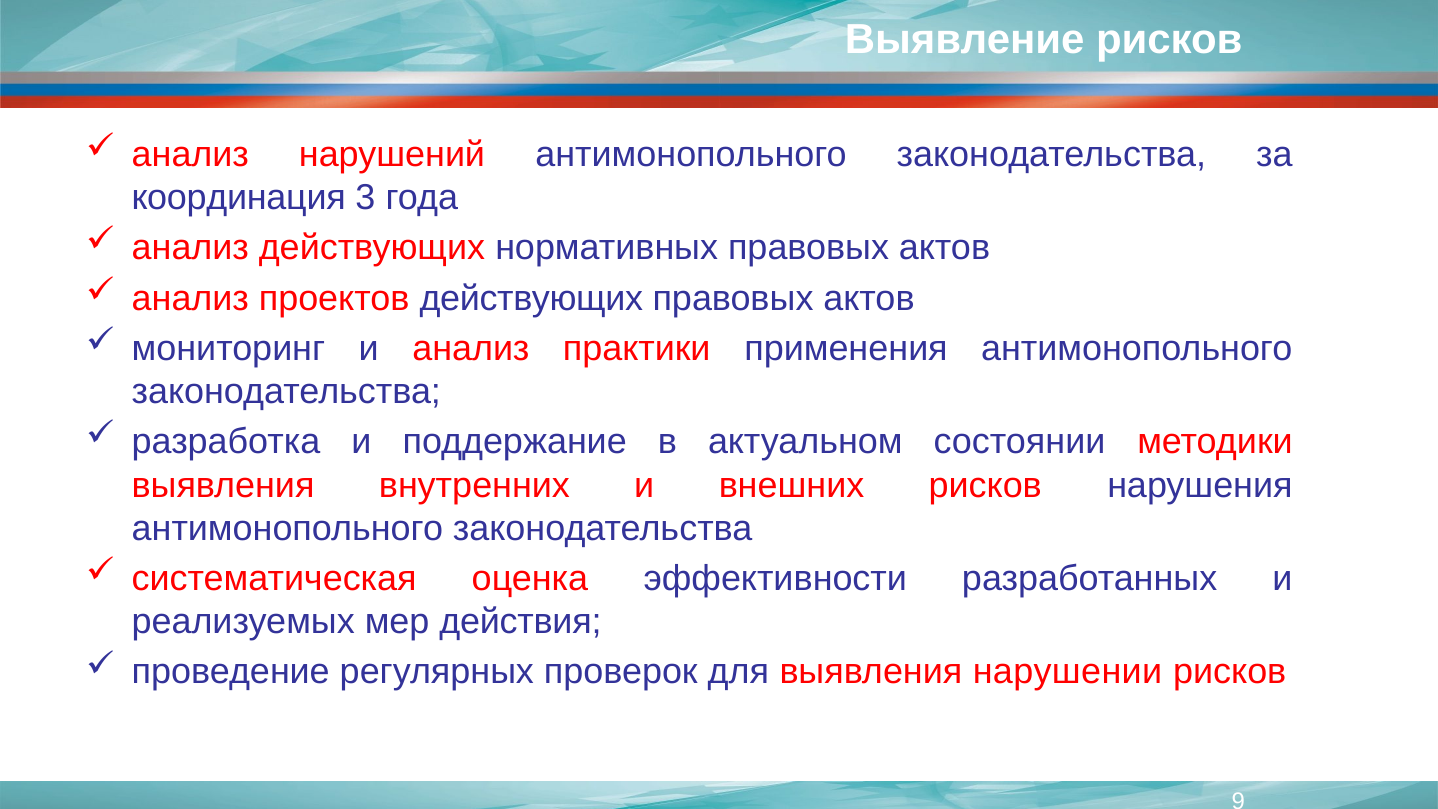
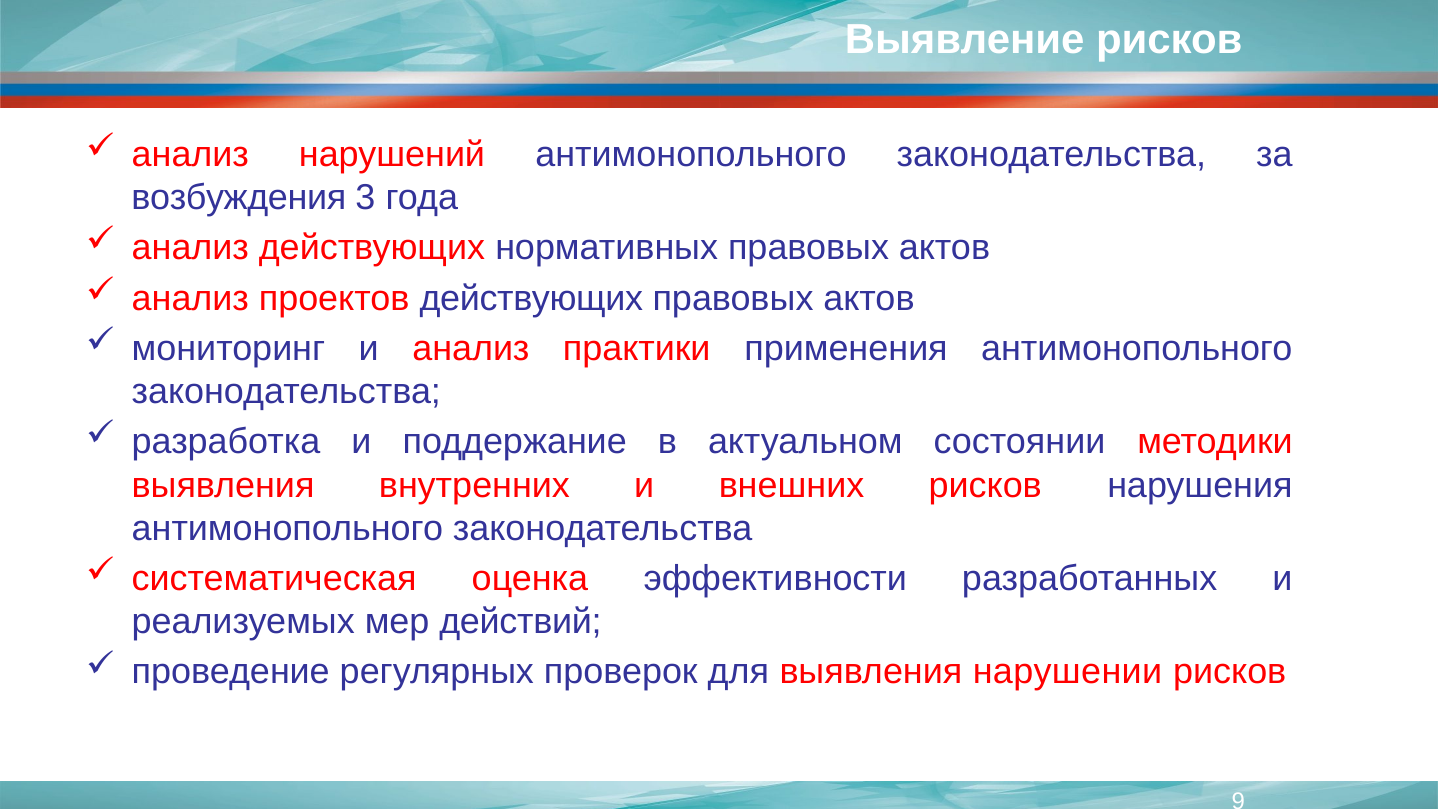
координация: координация -> возбуждения
действия: действия -> действий
